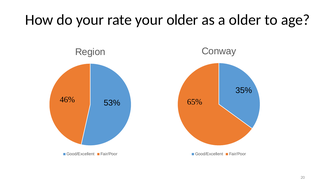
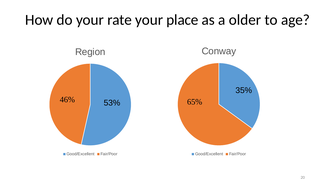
your older: older -> place
